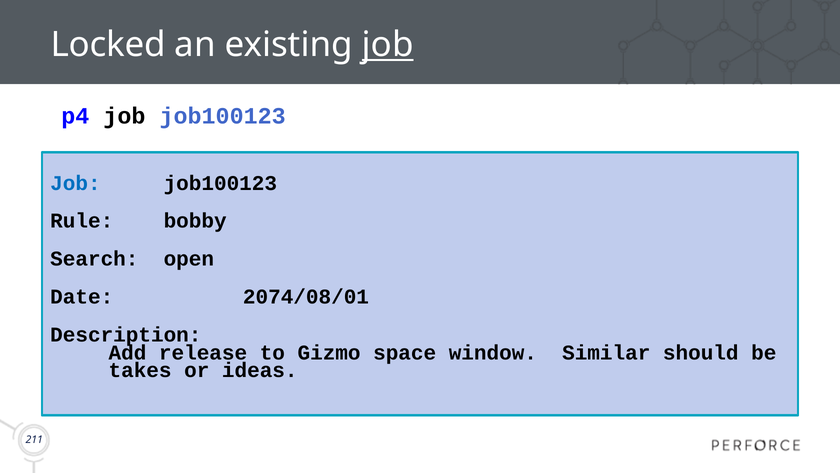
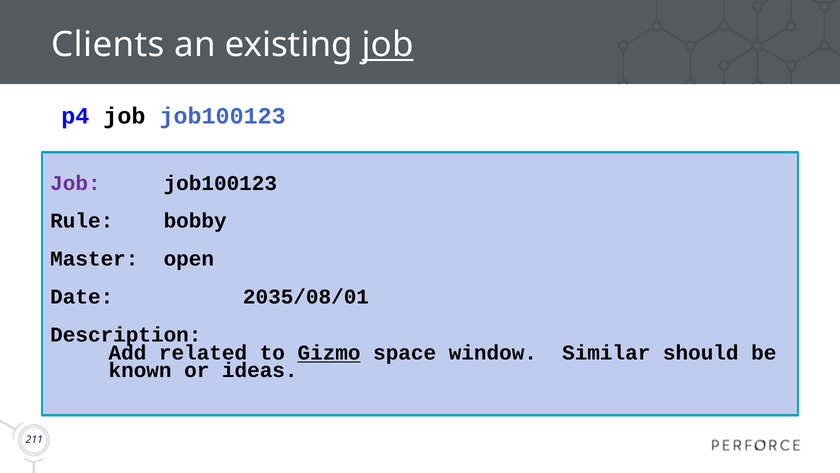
Locked: Locked -> Clients
Job at (75, 183) colour: blue -> purple
Search: Search -> Master
2074/08/01: 2074/08/01 -> 2035/08/01
release: release -> related
Gizmo underline: none -> present
takes: takes -> known
